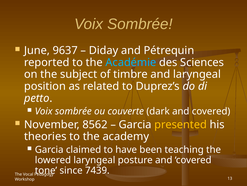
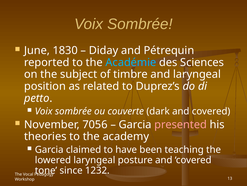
9637: 9637 -> 1830
8562: 8562 -> 7056
presented colour: yellow -> pink
7439: 7439 -> 1232
